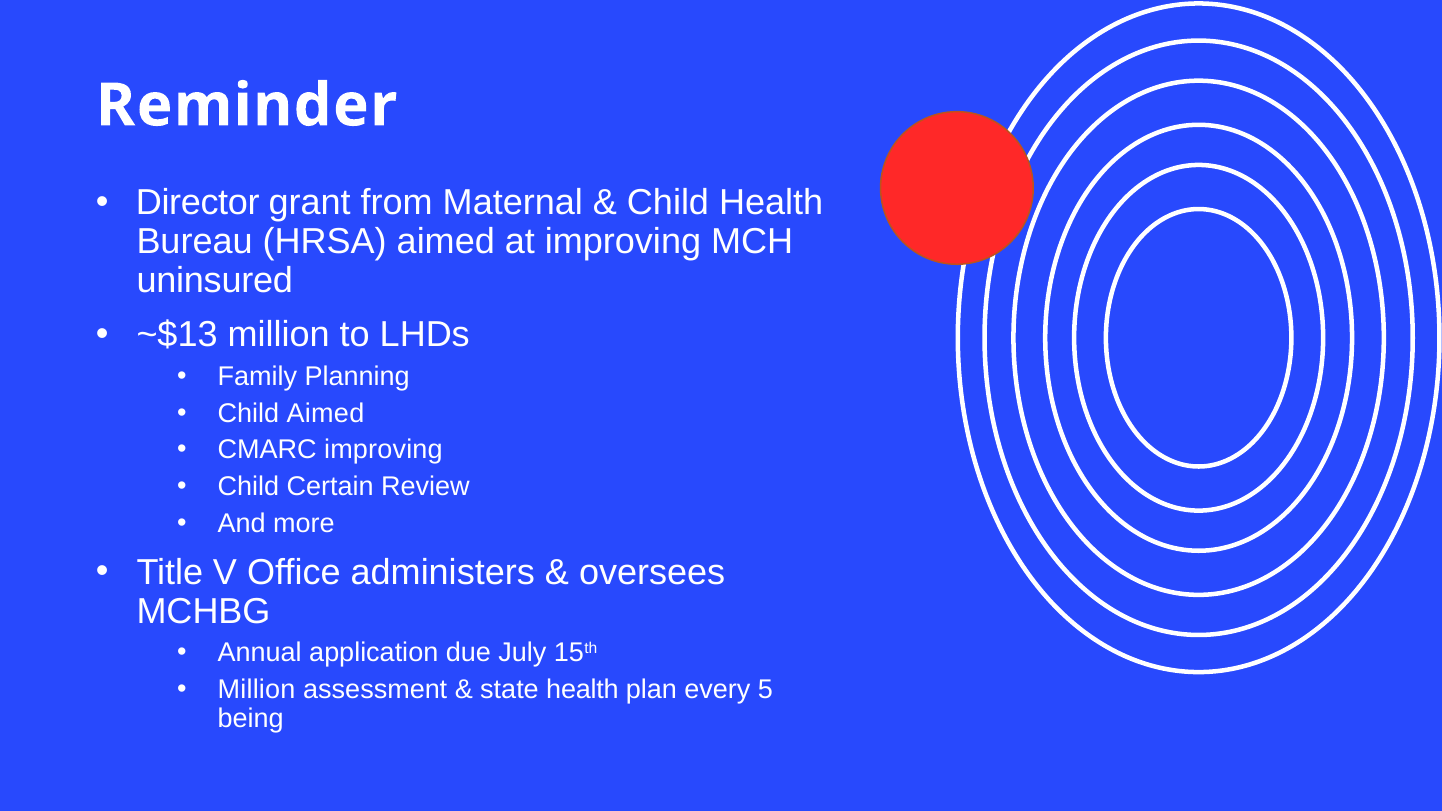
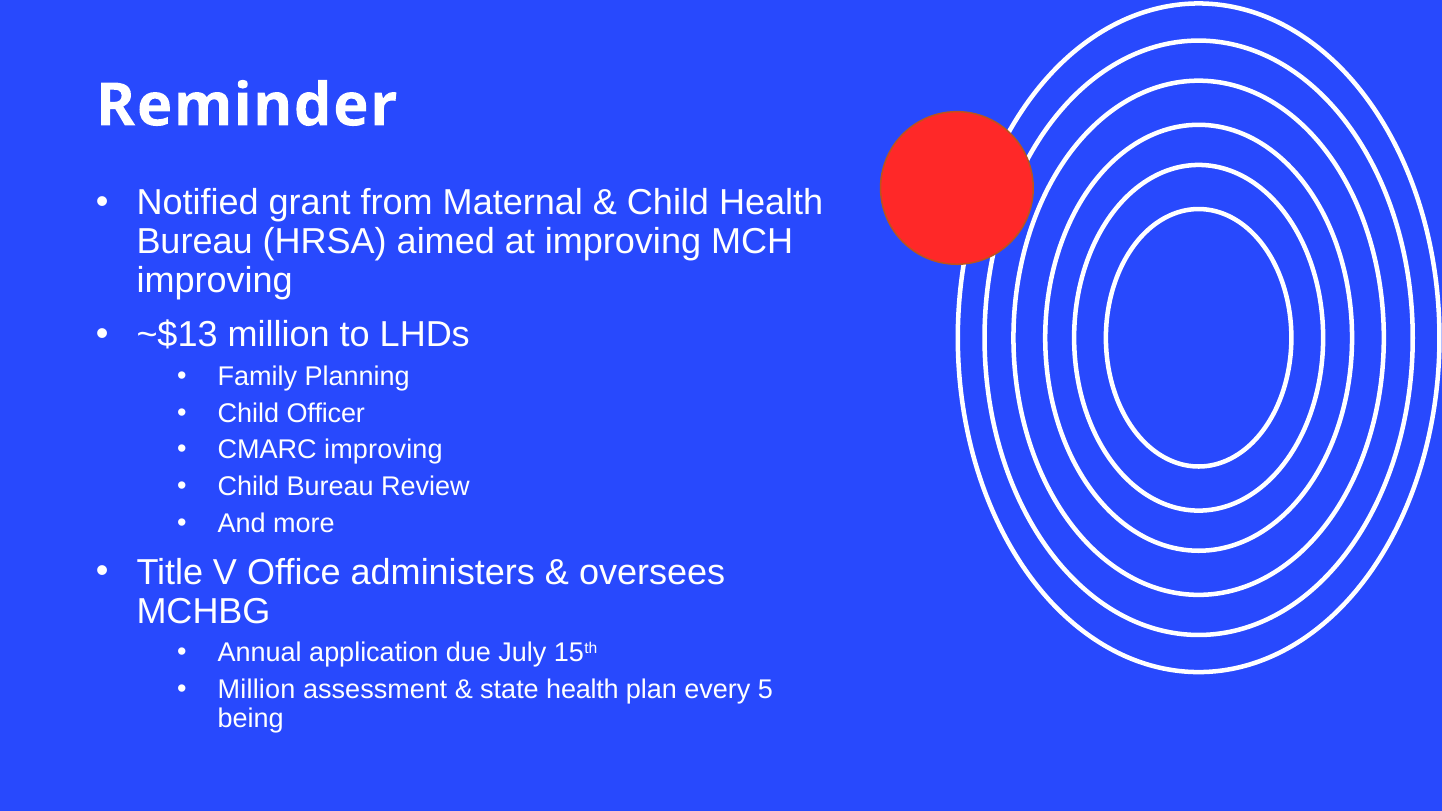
Director: Director -> Notified
uninsured at (215, 281): uninsured -> improving
Child Aimed: Aimed -> Officer
Child Certain: Certain -> Bureau
